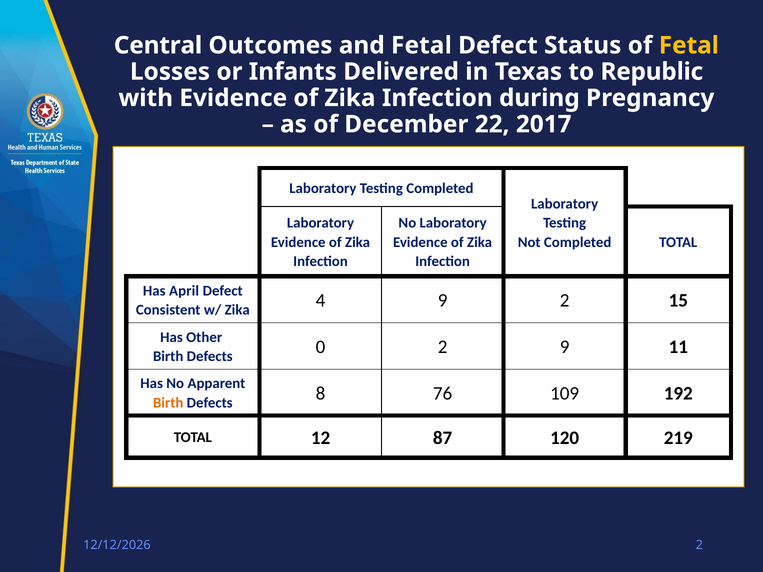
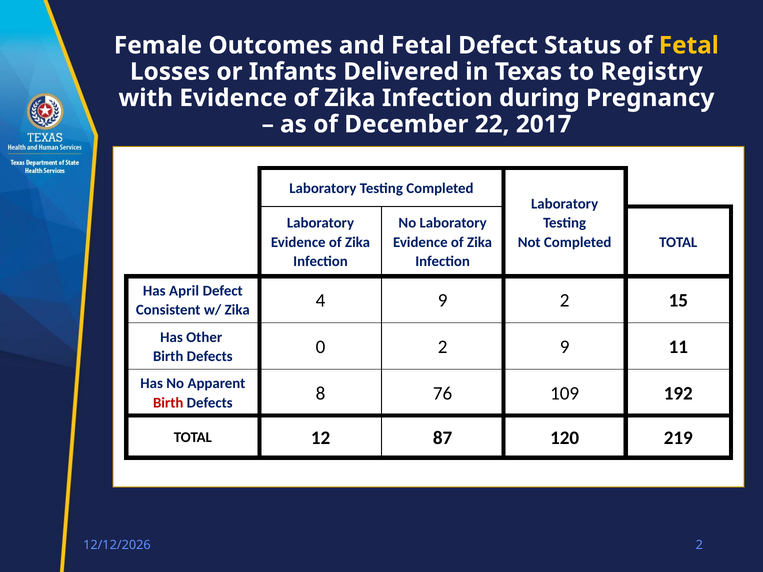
Central: Central -> Female
Republic: Republic -> Registry
Birth at (168, 403) colour: orange -> red
